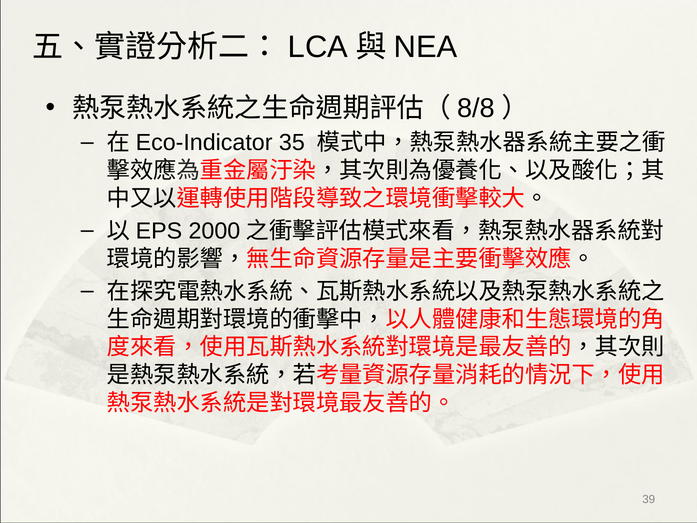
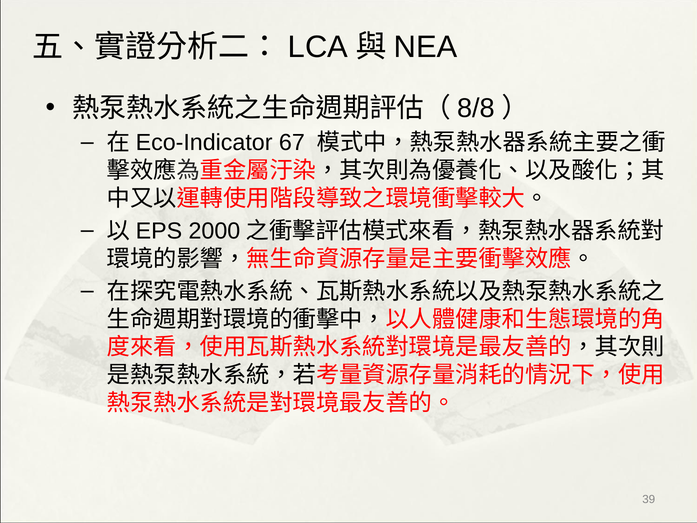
35: 35 -> 67
